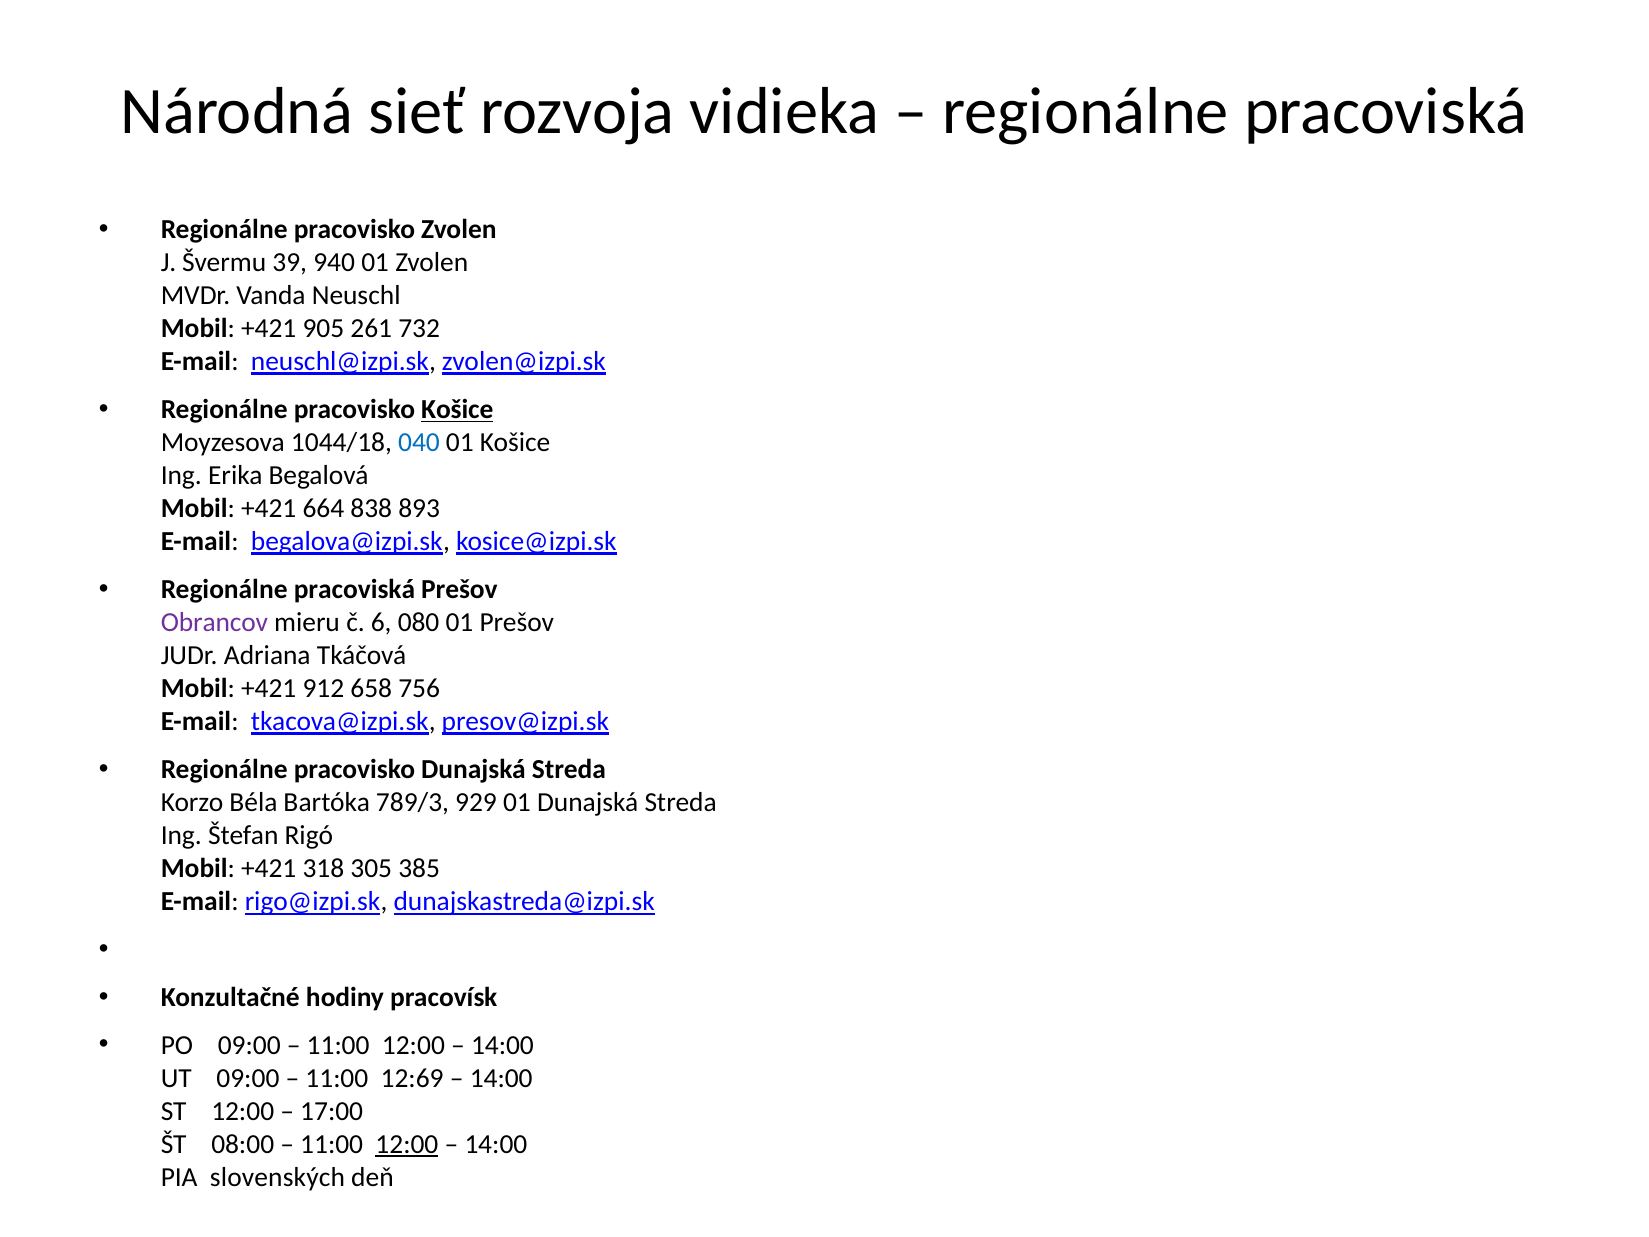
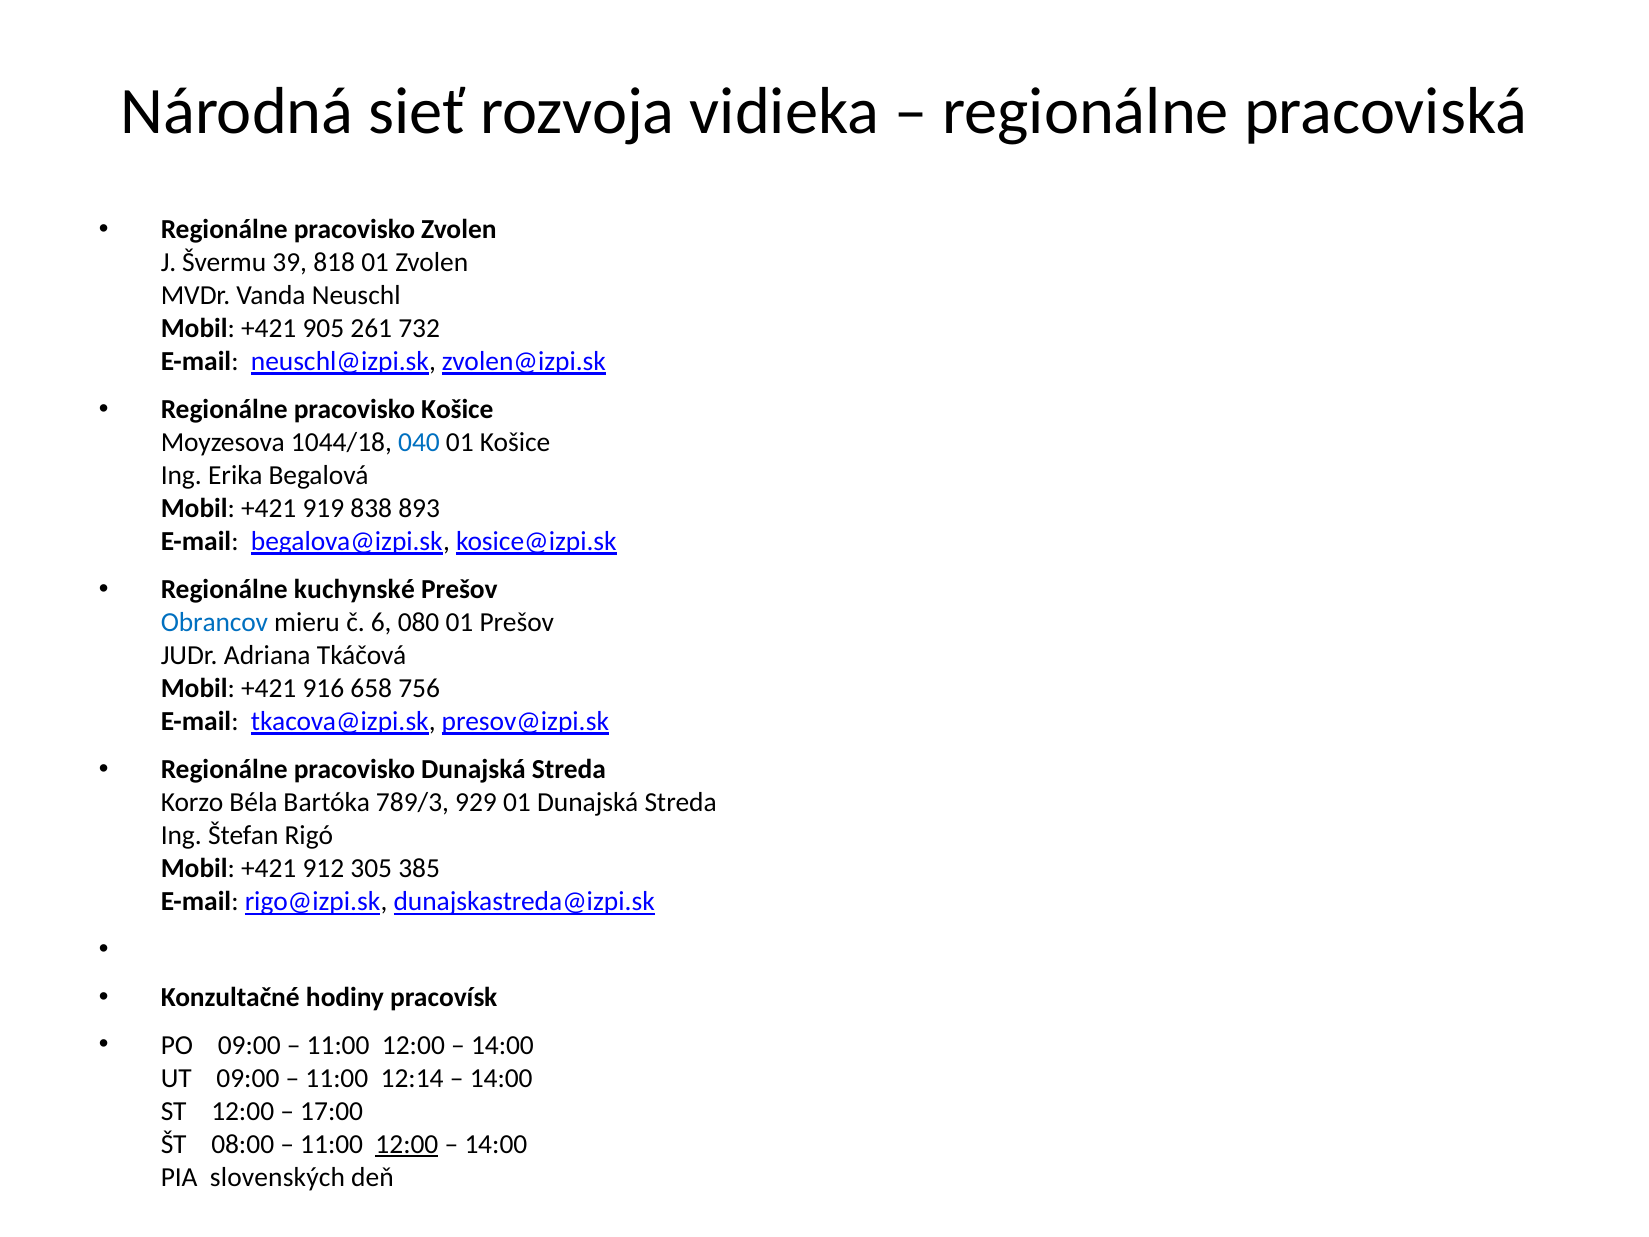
940: 940 -> 818
Košice at (457, 410) underline: present -> none
664: 664 -> 919
pracoviská at (354, 590): pracoviská -> kuchynské
Obrancov colour: purple -> blue
912: 912 -> 916
318: 318 -> 912
12:69: 12:69 -> 12:14
